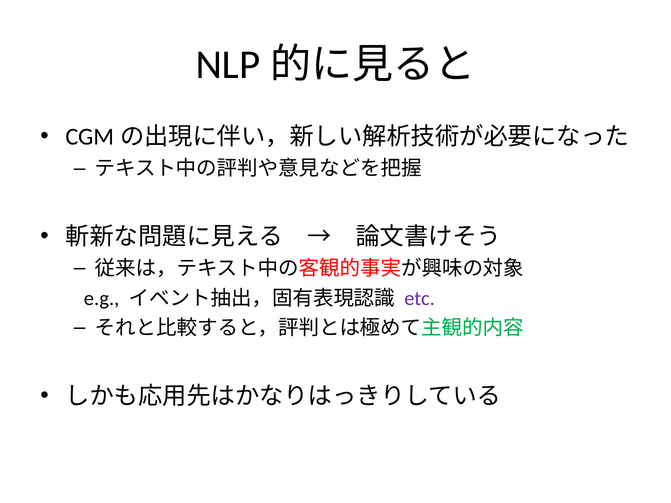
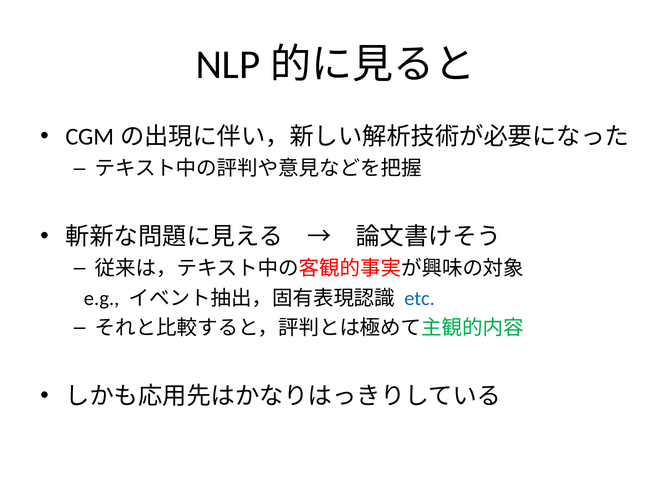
etc colour: purple -> blue
